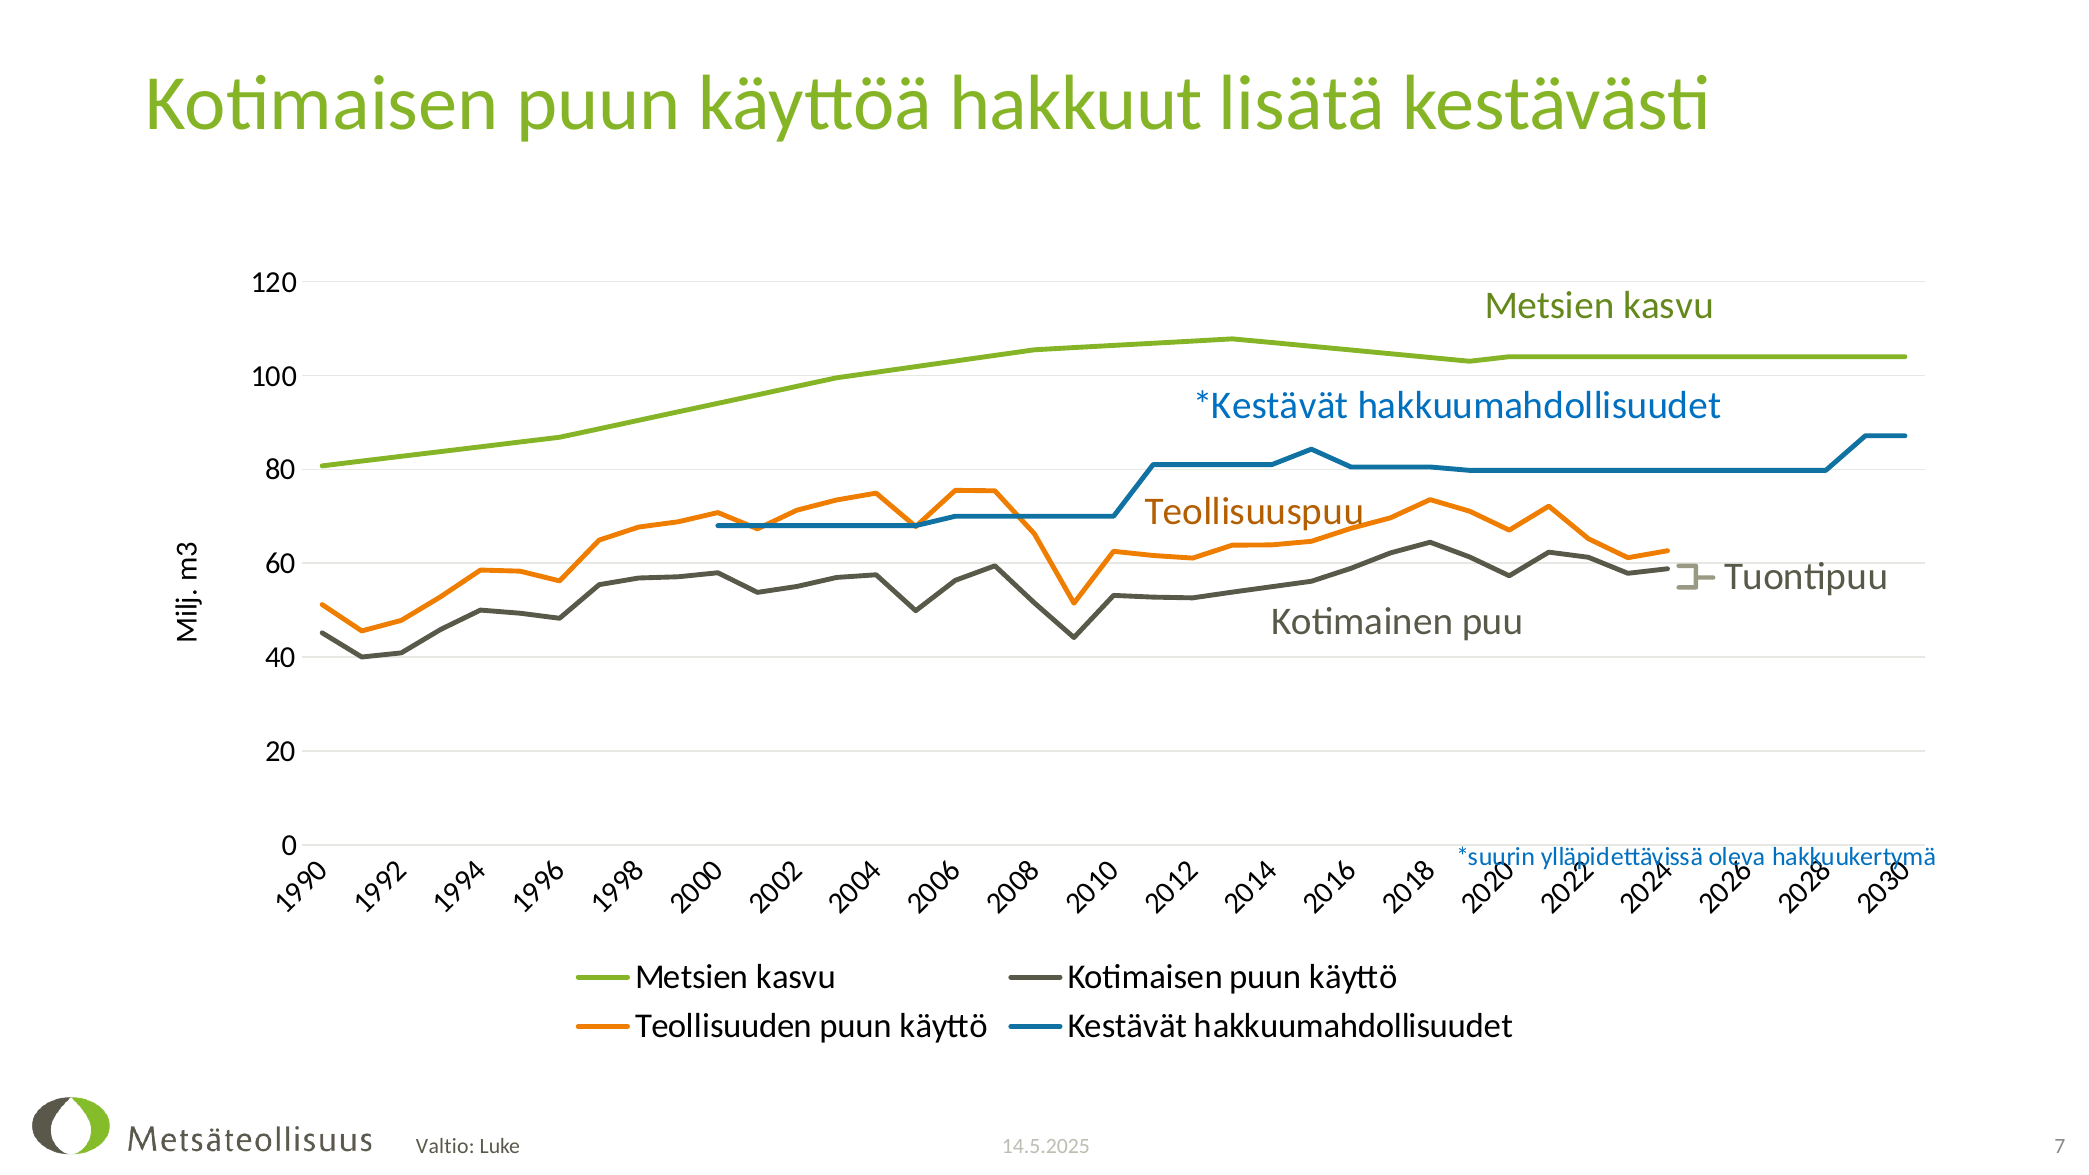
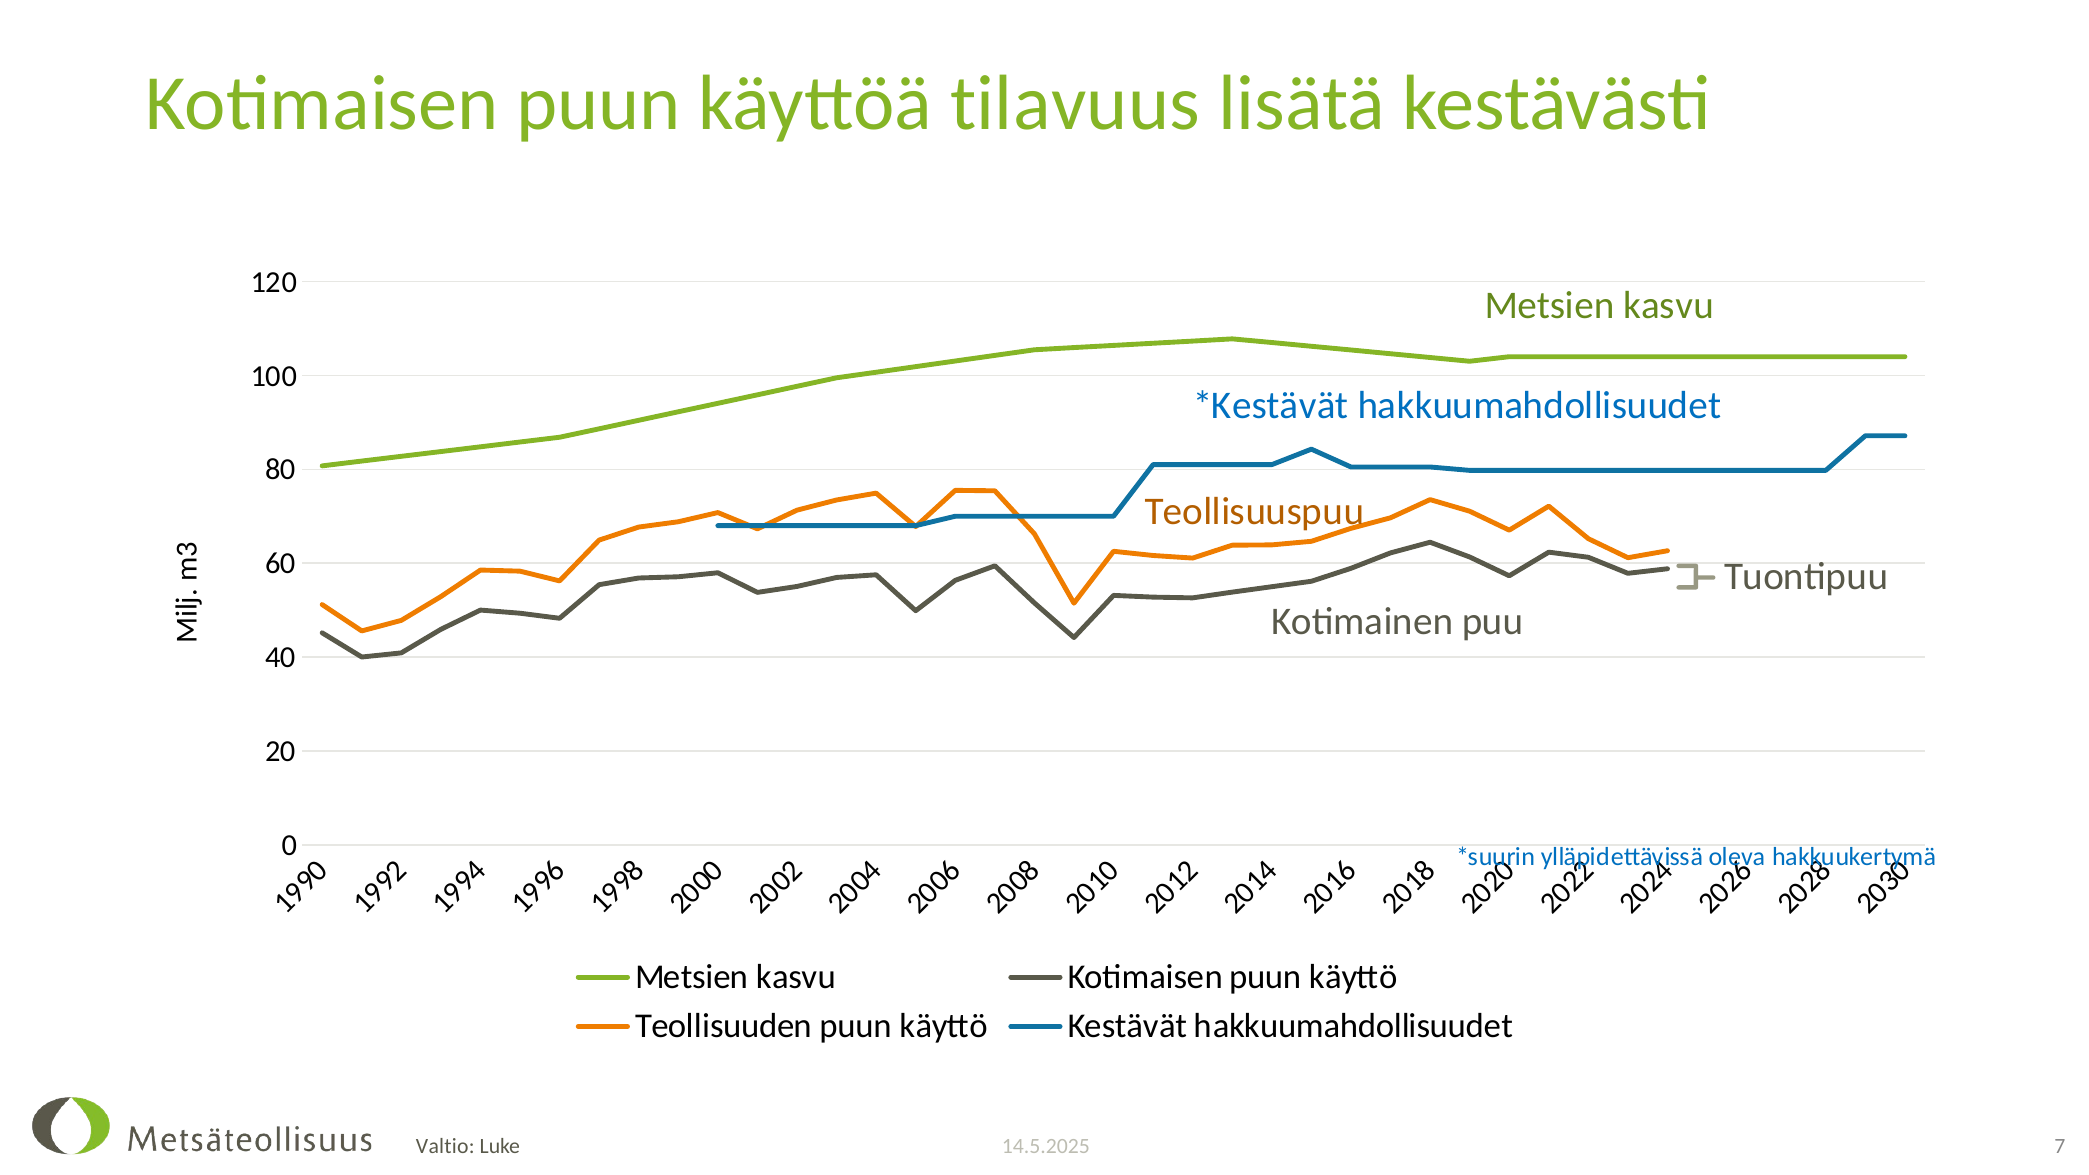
hakkuut: hakkuut -> tilavuus
